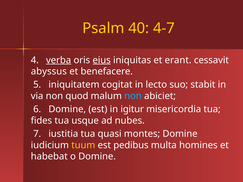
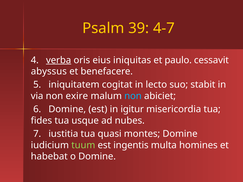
40: 40 -> 39
eius underline: present -> none
erant: erant -> paulo
quod: quod -> exire
tuum colour: yellow -> light green
pedibus: pedibus -> ingentis
